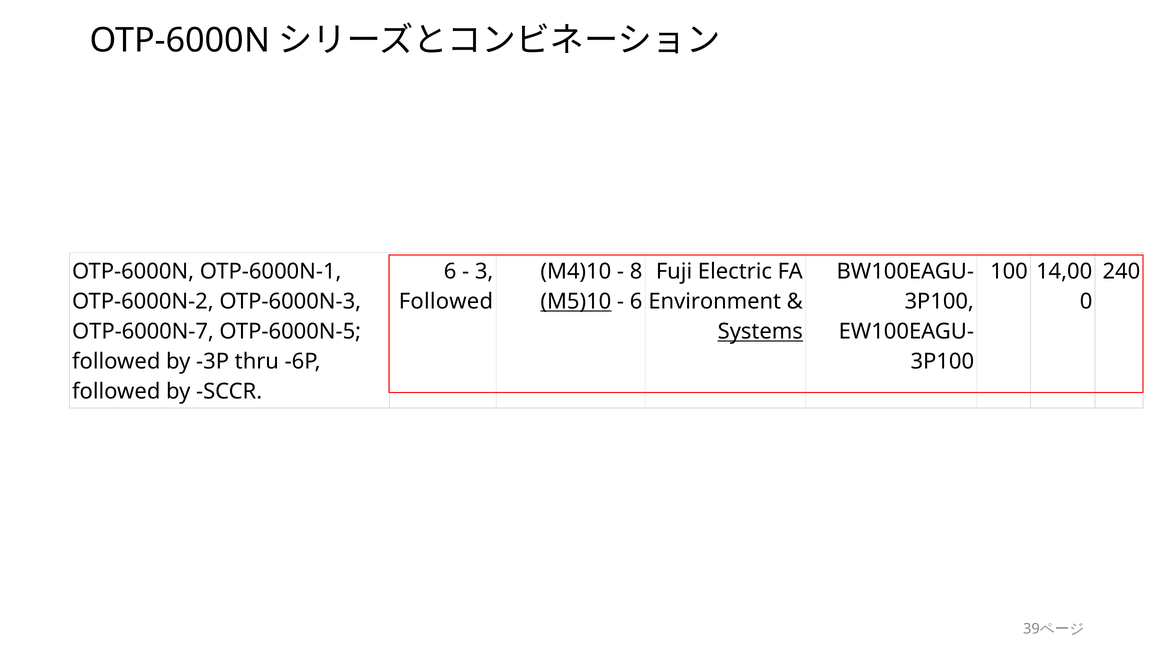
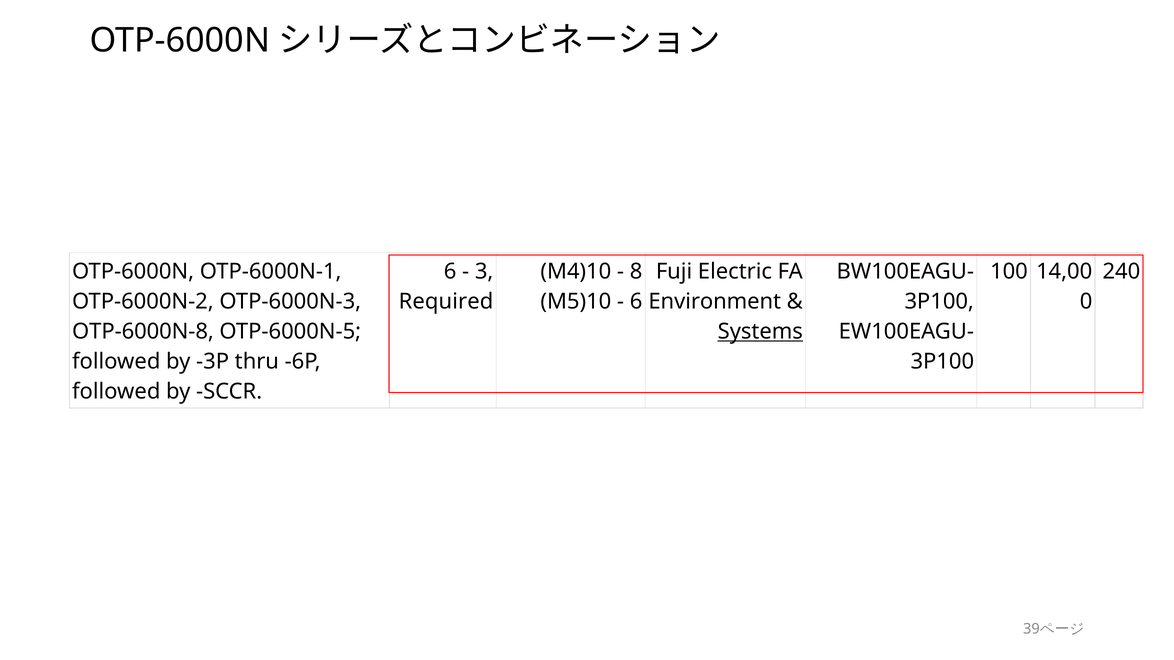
Followed at (446, 302): Followed -> Required
M5)10 underline: present -> none
OTP-6000N-7: OTP-6000N-7 -> OTP-6000N-8
